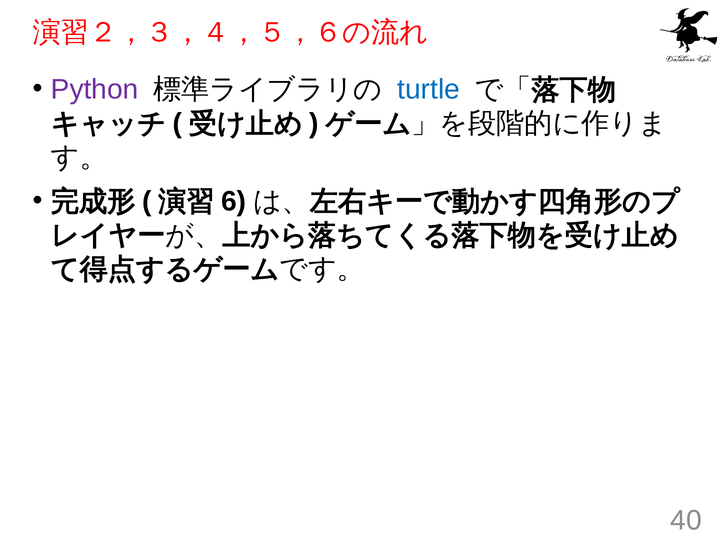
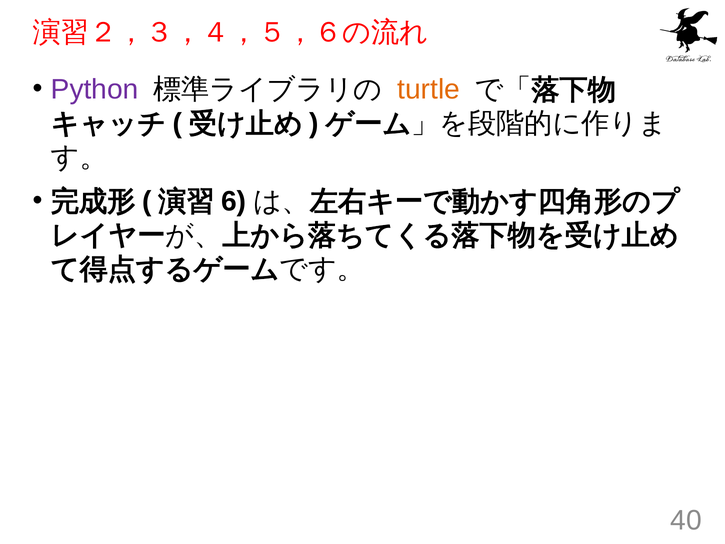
turtle colour: blue -> orange
